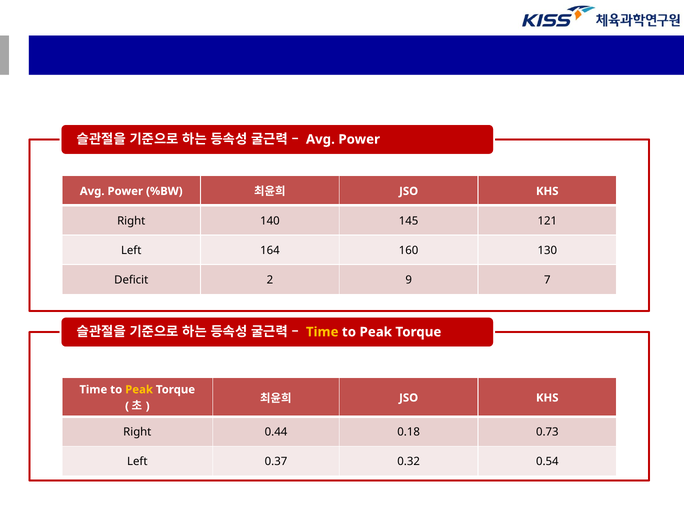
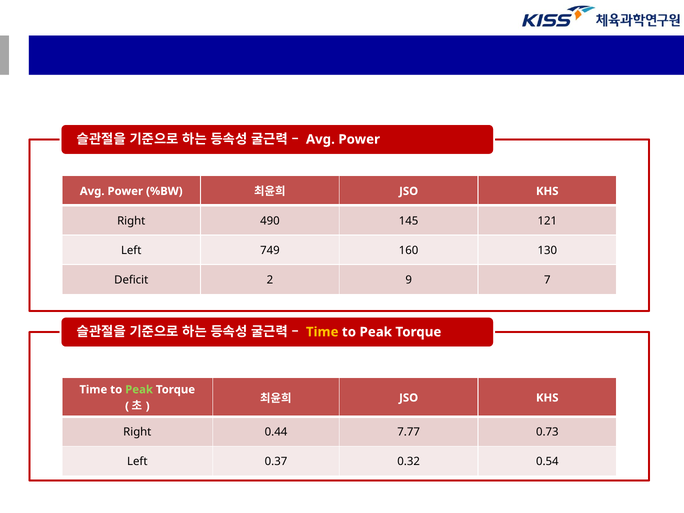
140: 140 -> 490
164: 164 -> 749
Peak at (139, 390) colour: yellow -> light green
0.18: 0.18 -> 7.77
